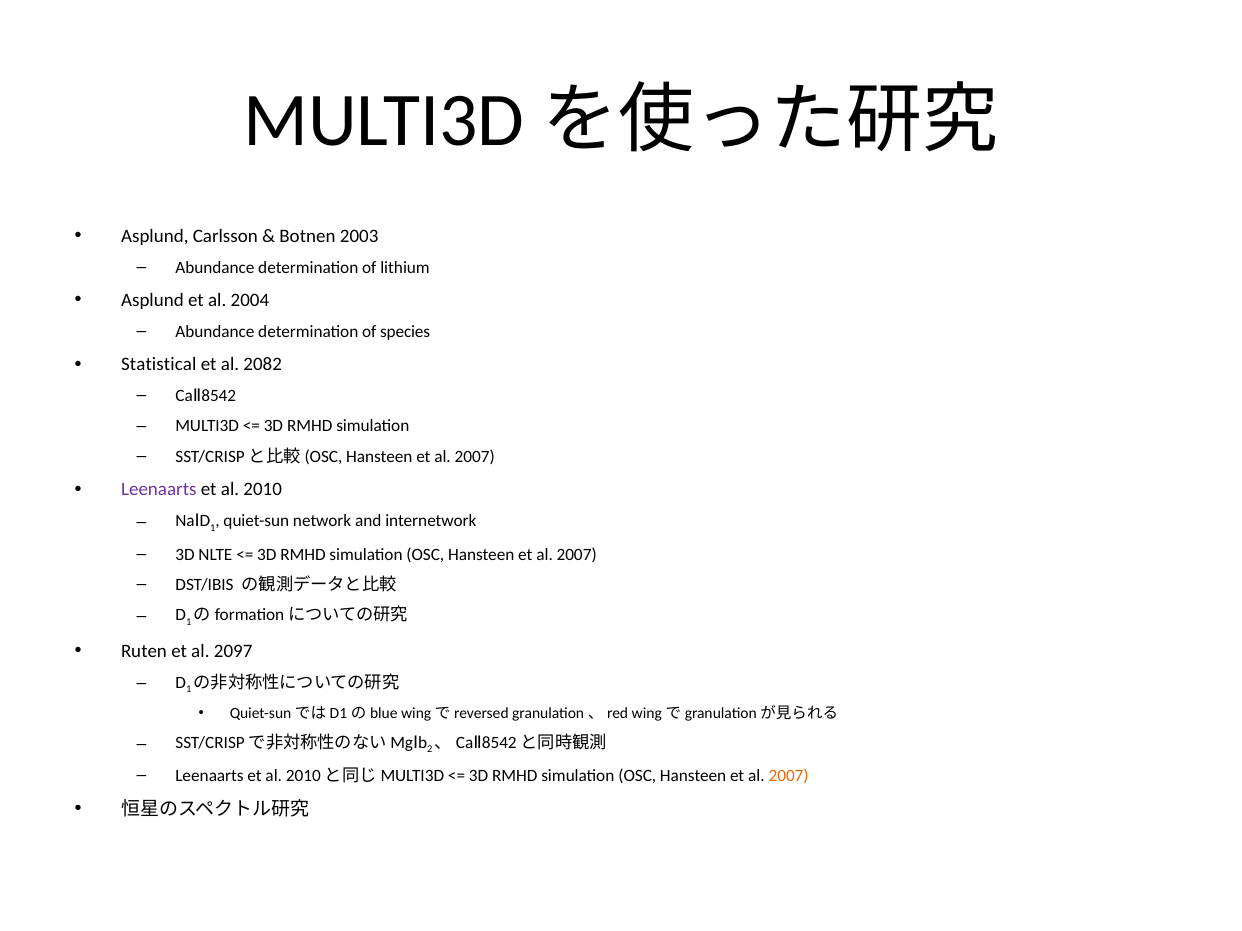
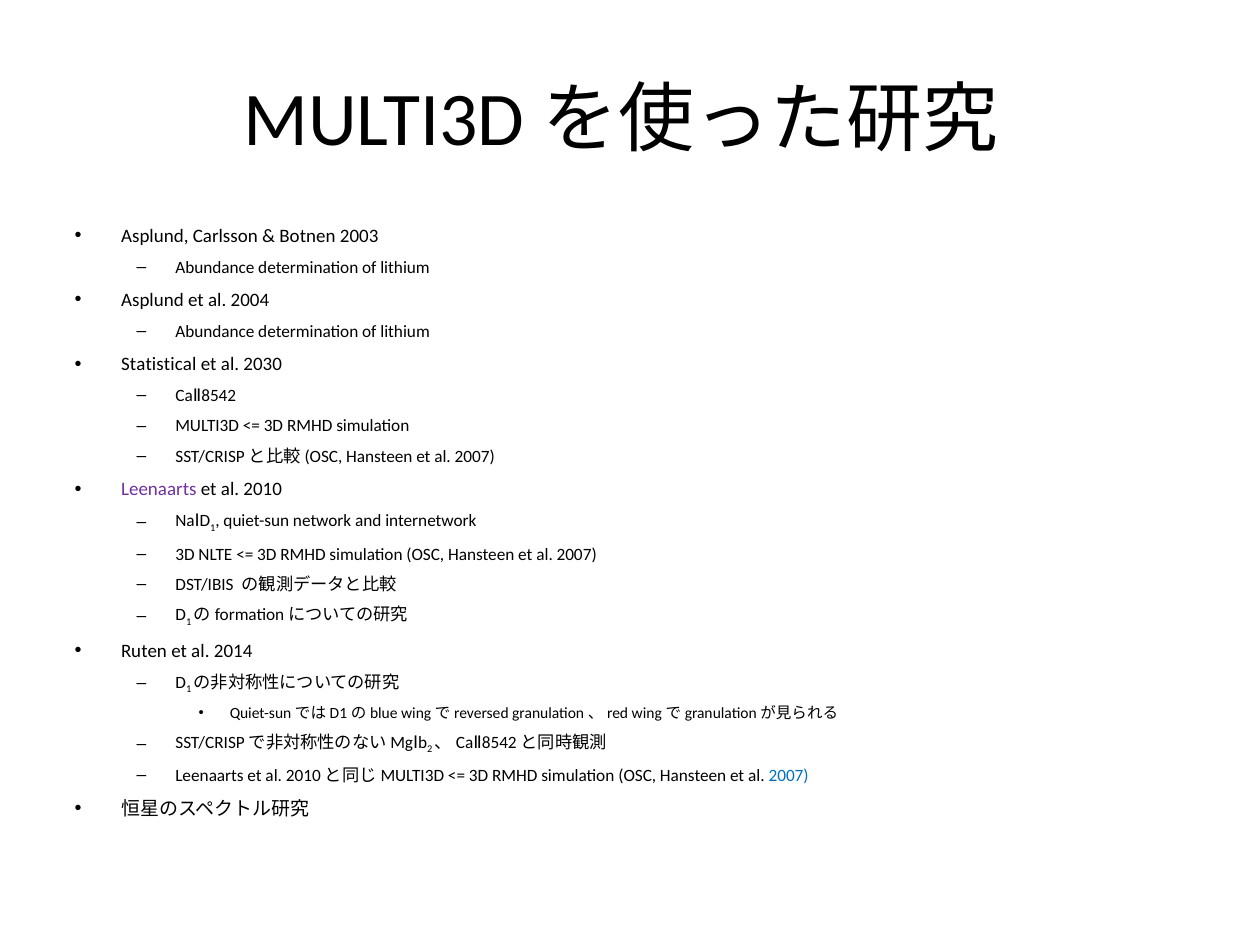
species at (405, 332): species -> lithium
2082: 2082 -> 2030
2097: 2097 -> 2014
2007 at (789, 777) colour: orange -> blue
